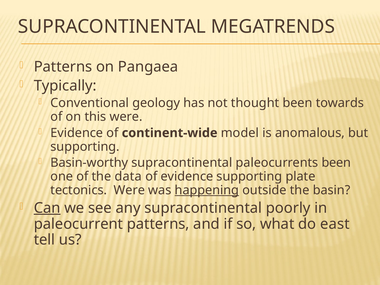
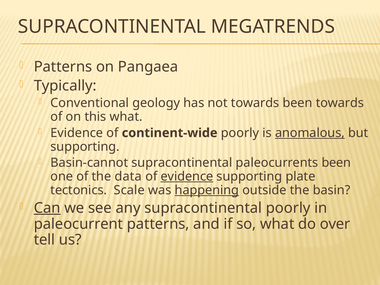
not thought: thought -> towards
this were: were -> what
continent-wide model: model -> poorly
anomalous underline: none -> present
Basin-worthy: Basin-worthy -> Basin-cannot
evidence at (187, 176) underline: none -> present
tectonics Were: Were -> Scale
east: east -> over
